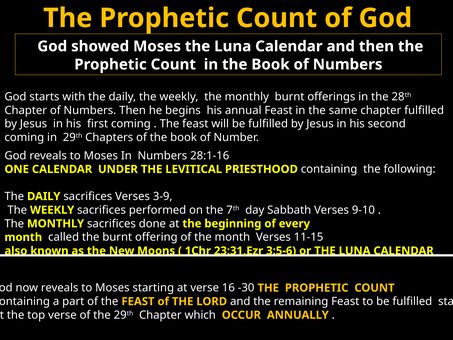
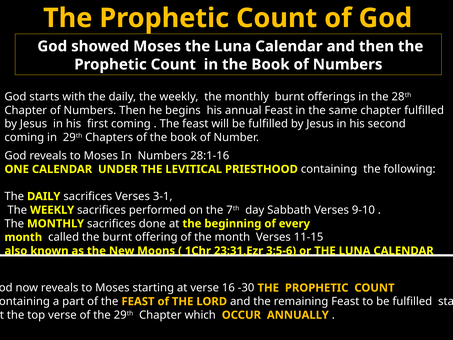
3-9: 3-9 -> 3-1
